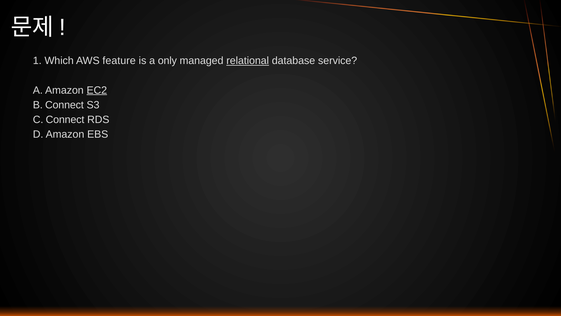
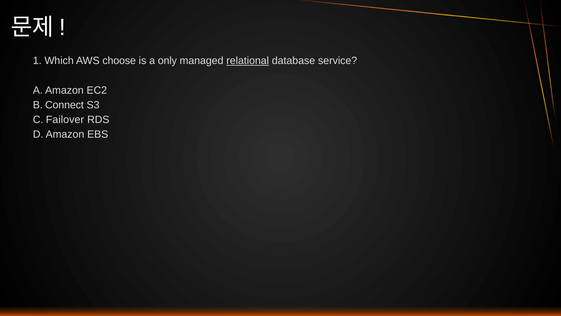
feature: feature -> choose
EC2 underline: present -> none
C Connect: Connect -> Failover
